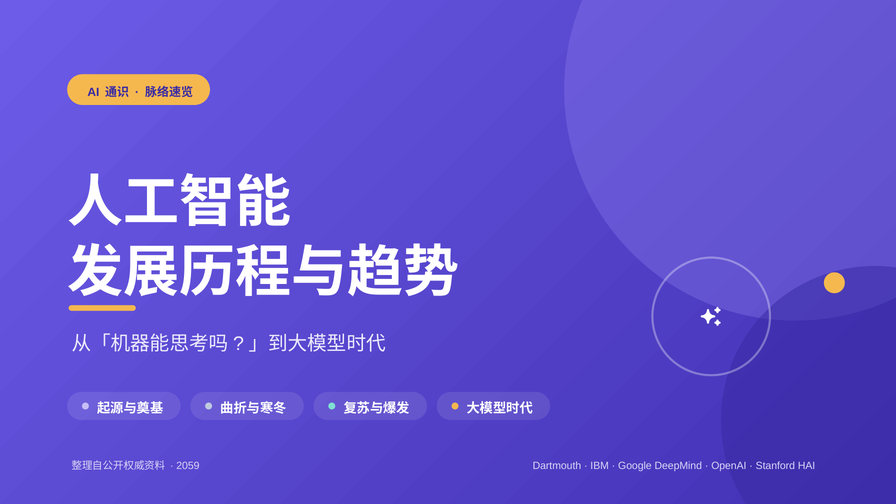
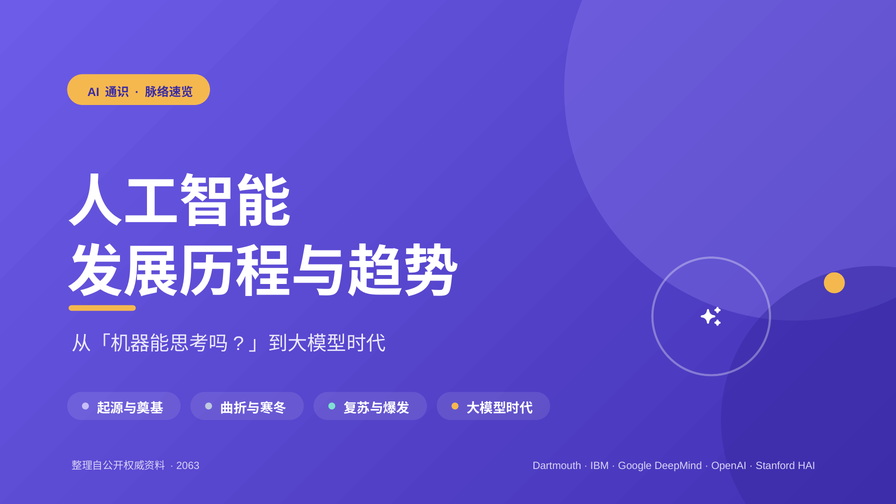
2059: 2059 -> 2063
